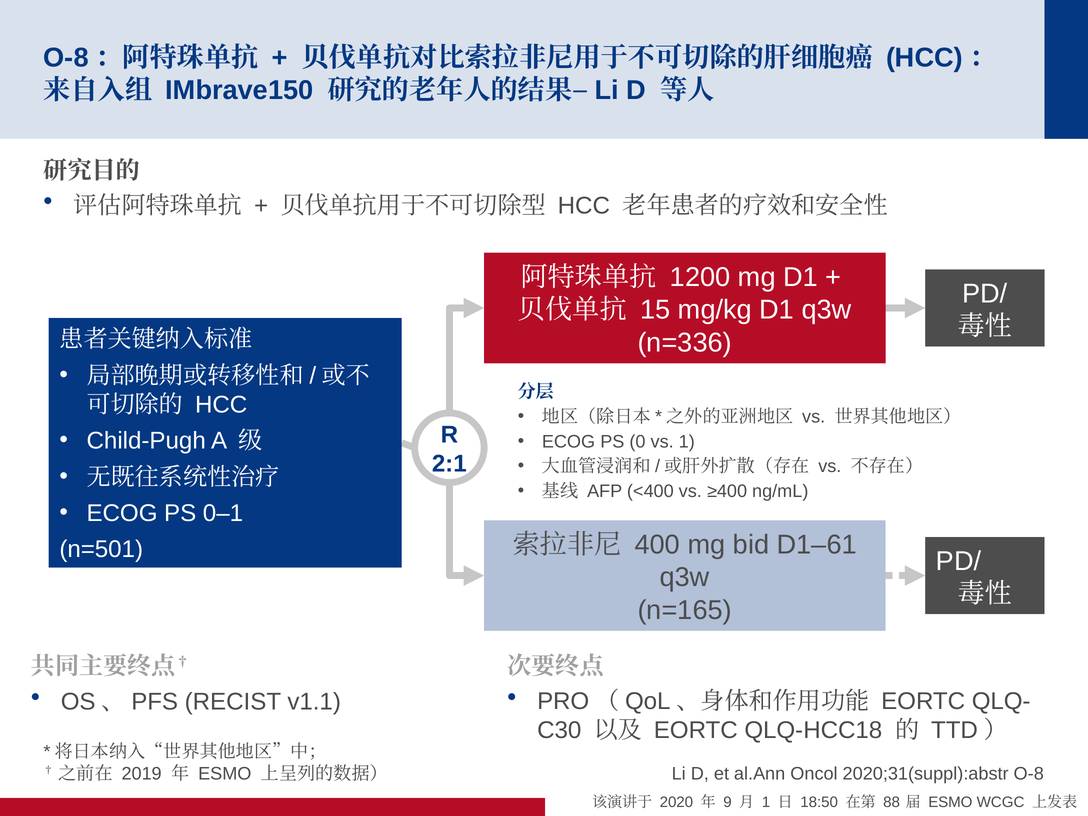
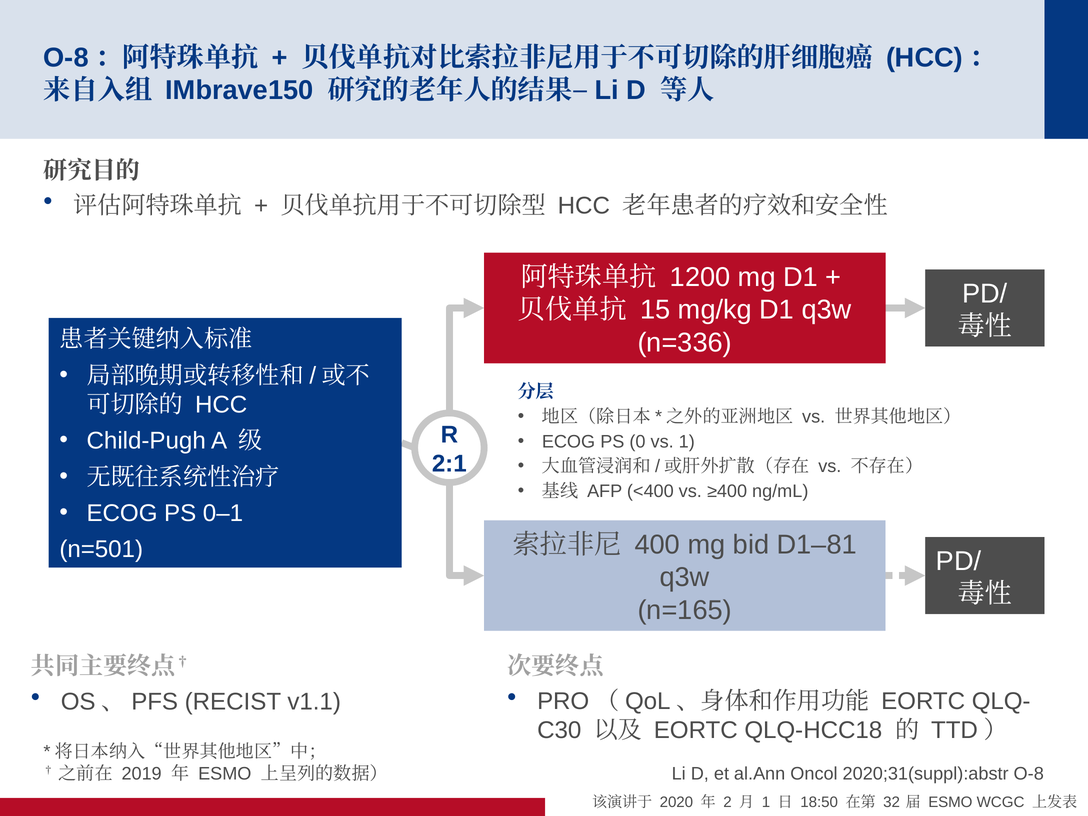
D1–61: D1–61 -> D1–81
9: 9 -> 2
88: 88 -> 32
